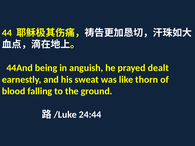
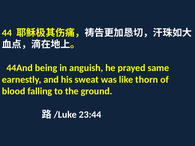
dealt: dealt -> same
24:44: 24:44 -> 23:44
